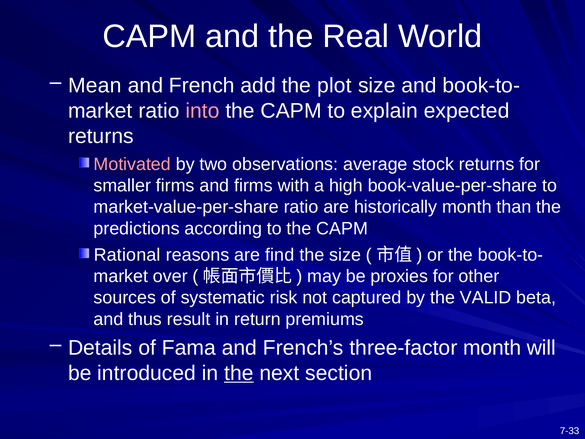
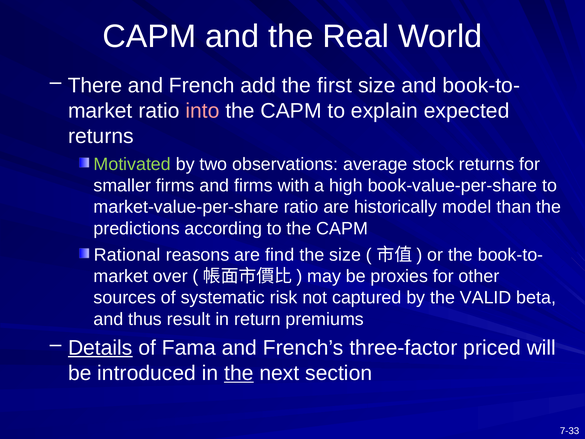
Mean: Mean -> There
plot: plot -> first
Motivated colour: pink -> light green
historically month: month -> model
Details underline: none -> present
three-factor month: month -> priced
